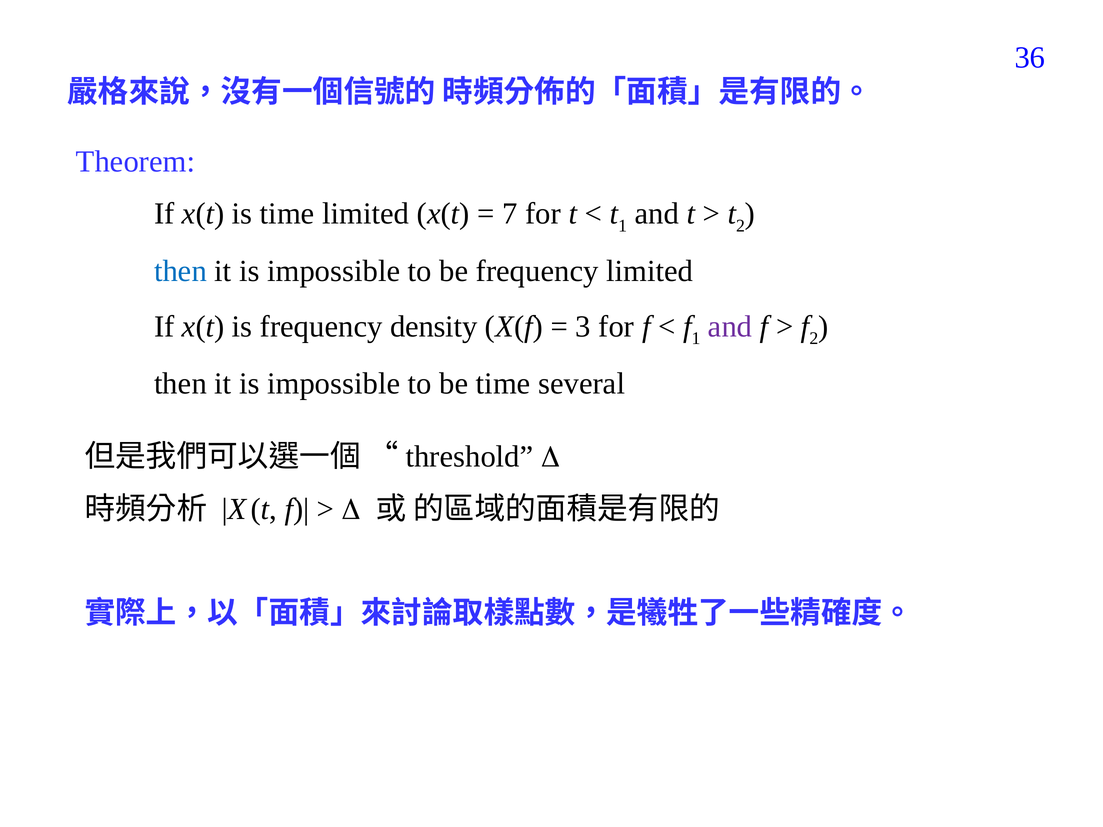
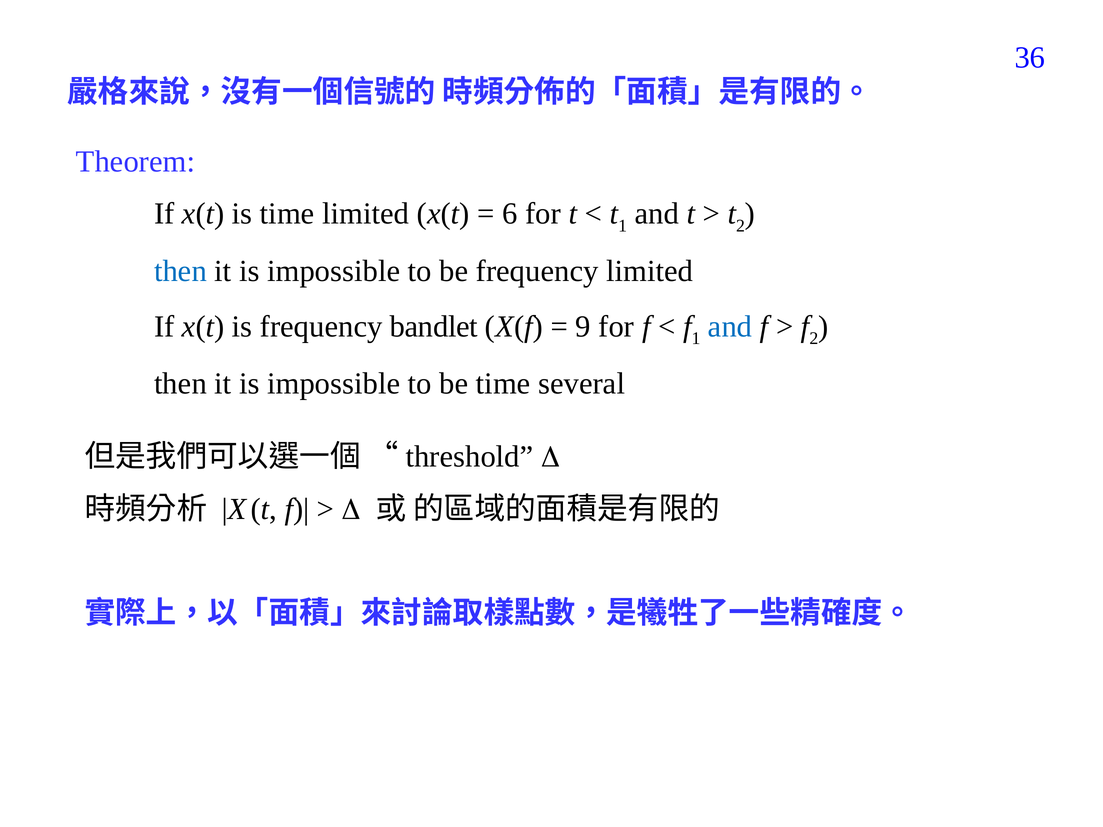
7: 7 -> 6
density: density -> bandlet
3: 3 -> 9
and at (730, 327) colour: purple -> blue
